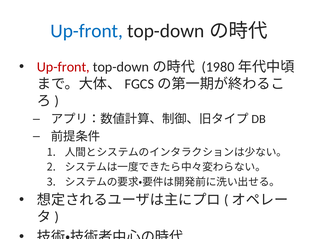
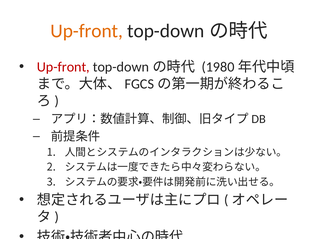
Up-front at (87, 31) colour: blue -> orange
